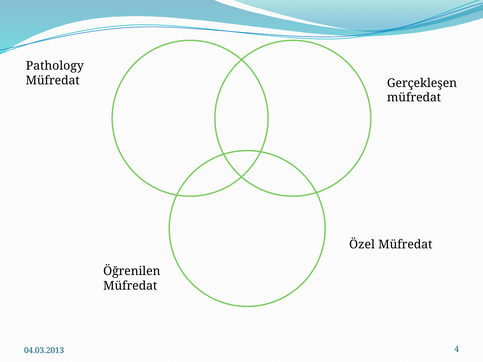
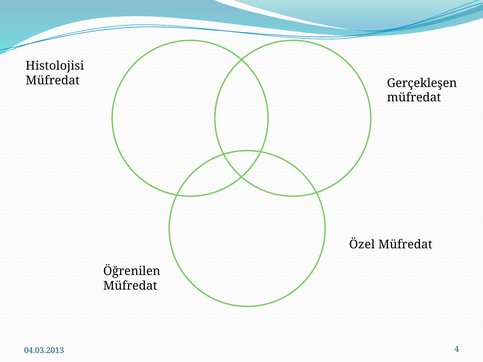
Pathology: Pathology -> Histolojisi
